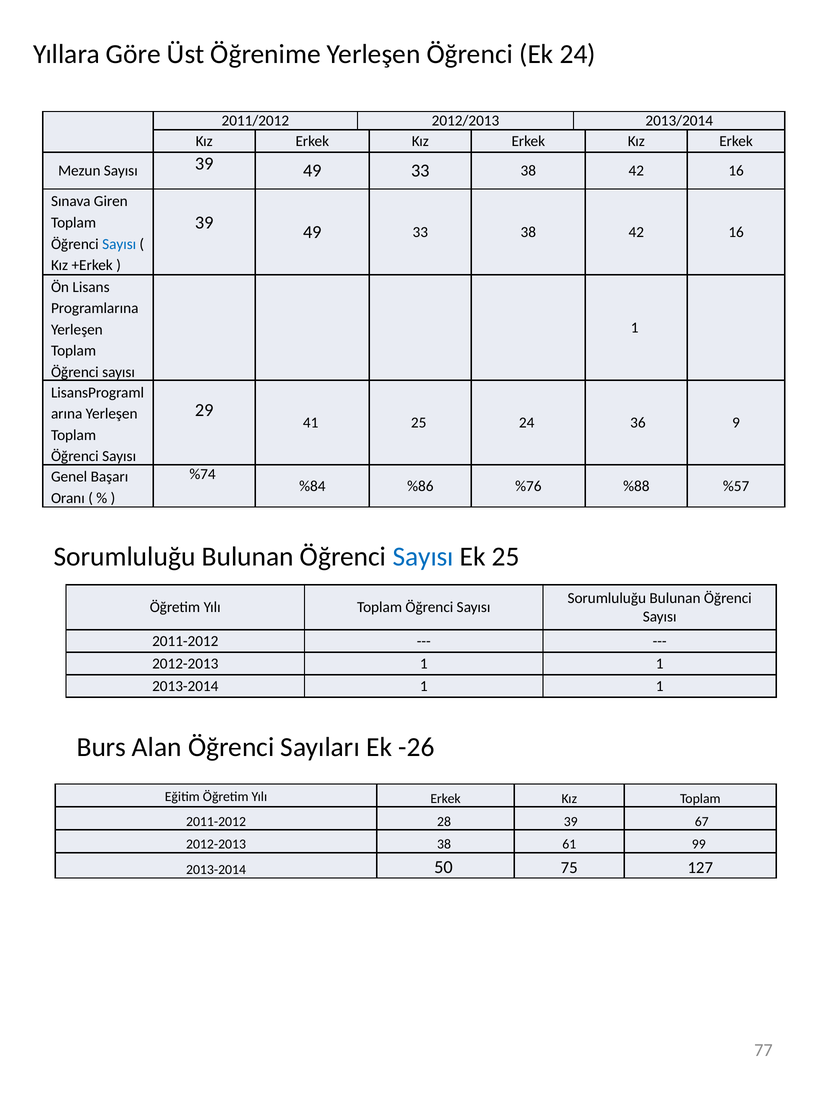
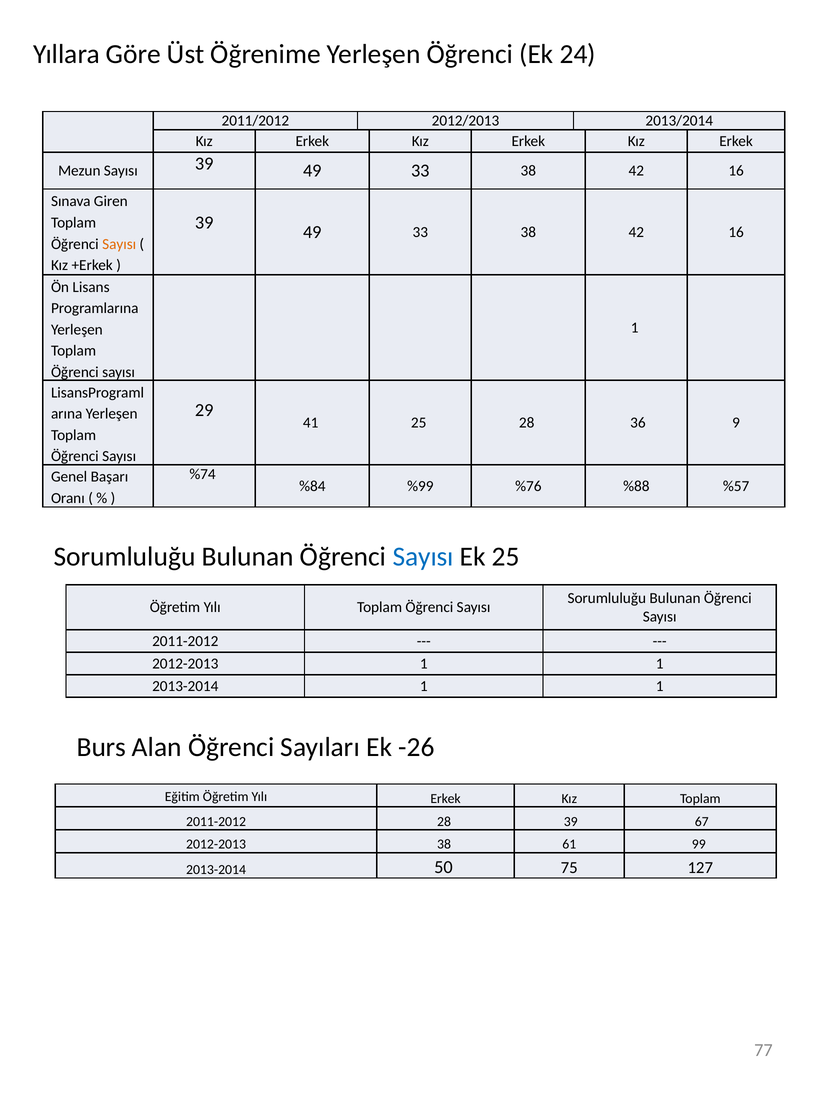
Sayısı at (119, 244) colour: blue -> orange
25 24: 24 -> 28
%86: %86 -> %99
